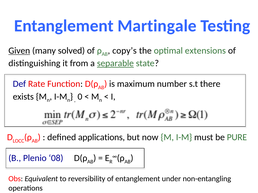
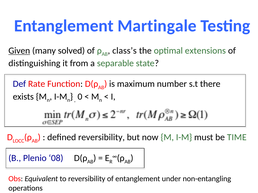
copy’s: copy’s -> class’s
separable underline: present -> none
defined applications: applications -> reversibility
PURE: PURE -> TIME
